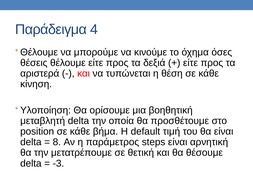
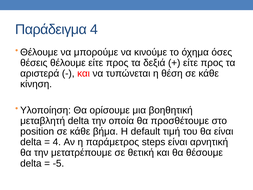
8 at (57, 142): 8 -> 4
-3: -3 -> -5
